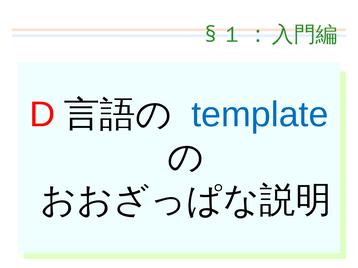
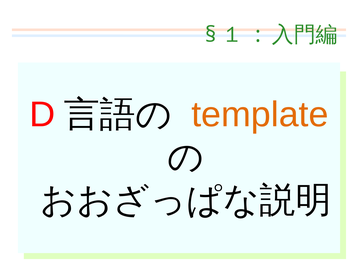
template colour: blue -> orange
